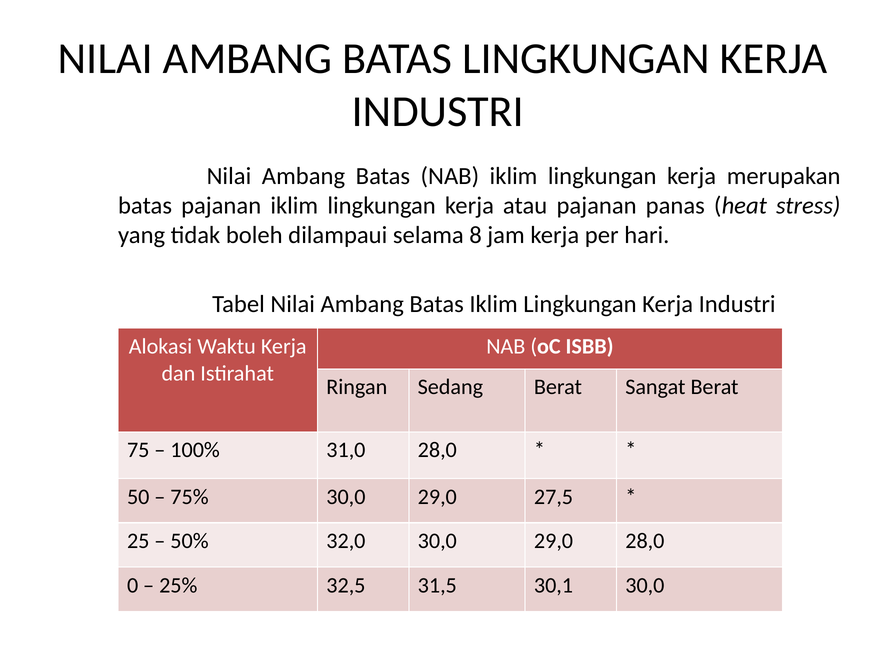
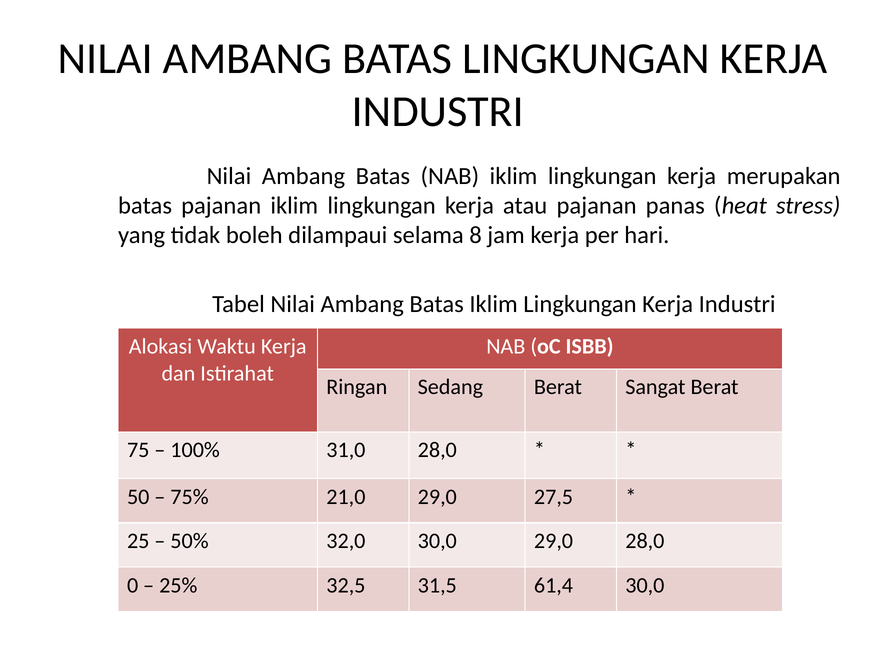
75% 30,0: 30,0 -> 21,0
30,1: 30,1 -> 61,4
